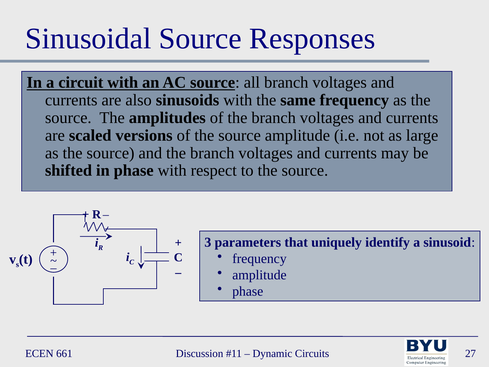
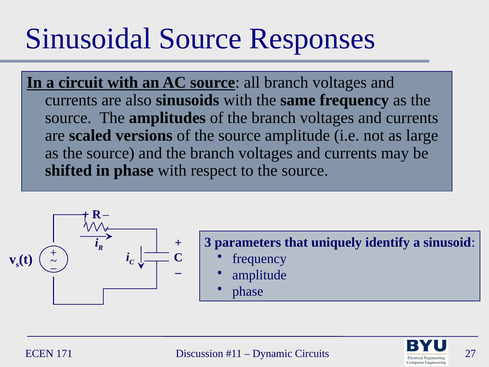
661: 661 -> 171
